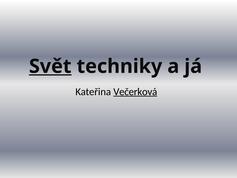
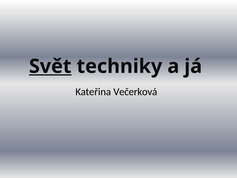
Večerková underline: present -> none
